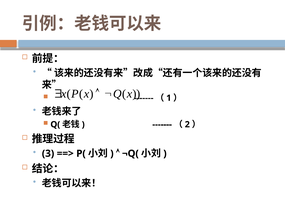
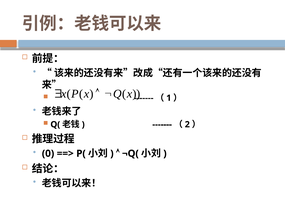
3: 3 -> 0
